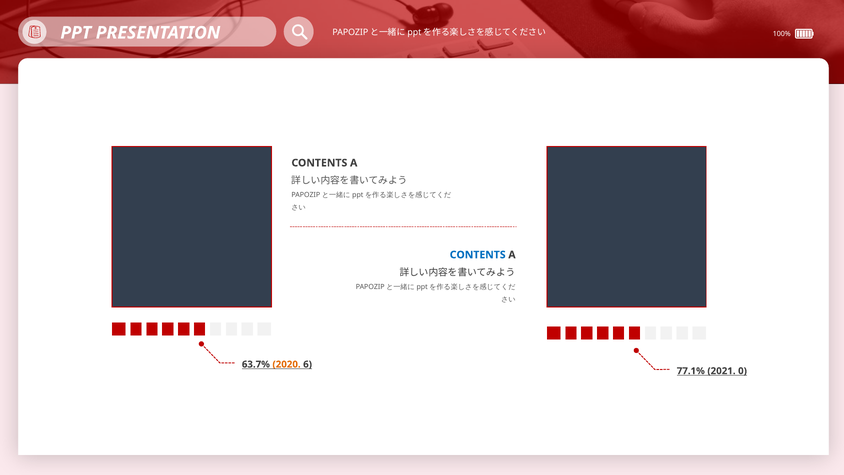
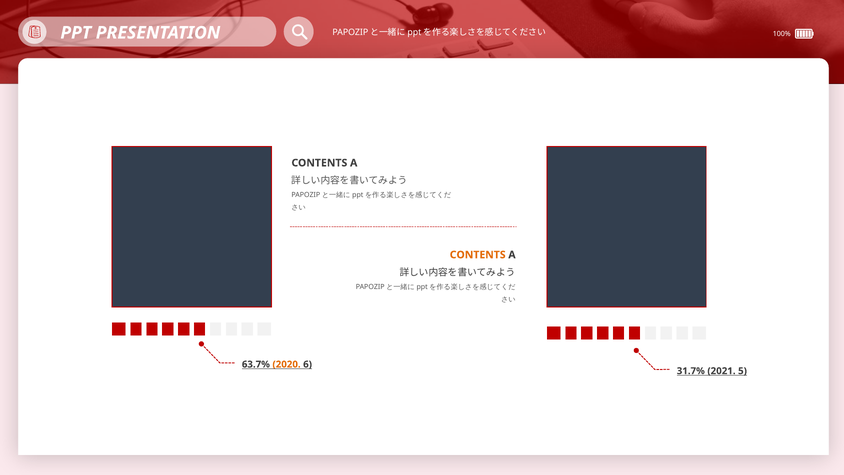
CONTENTS at (478, 255) colour: blue -> orange
77.1%: 77.1% -> 31.7%
0: 0 -> 5
